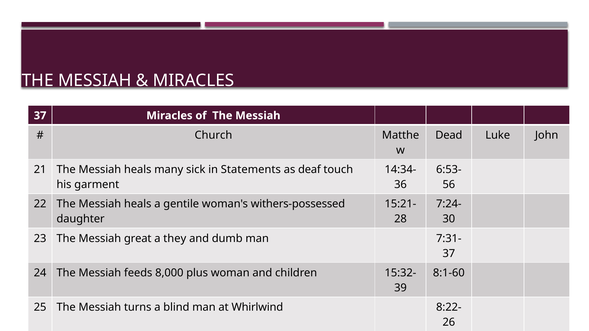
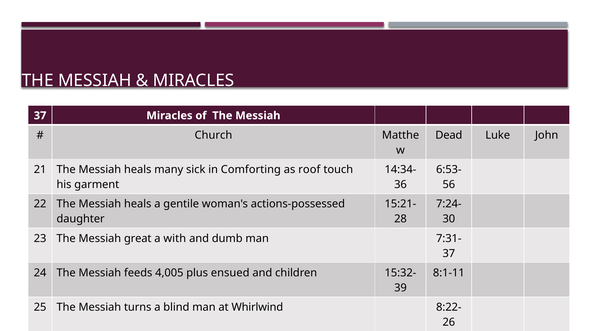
Statements: Statements -> Comforting
deaf: deaf -> roof
withers-possessed: withers-possessed -> actions-possessed
a they: they -> with
8,000: 8,000 -> 4,005
plus woman: woman -> ensued
8:1-60: 8:1-60 -> 8:1-11
